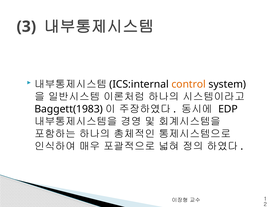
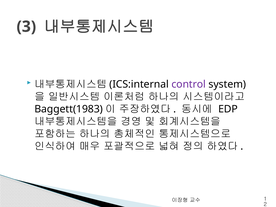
control colour: orange -> purple
